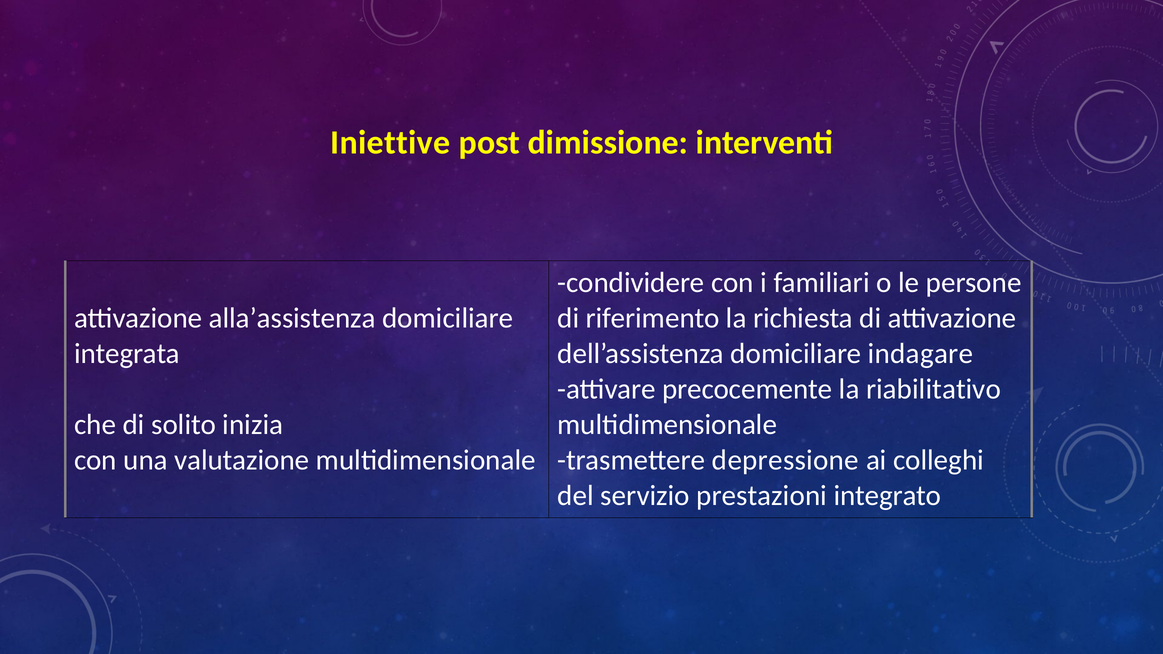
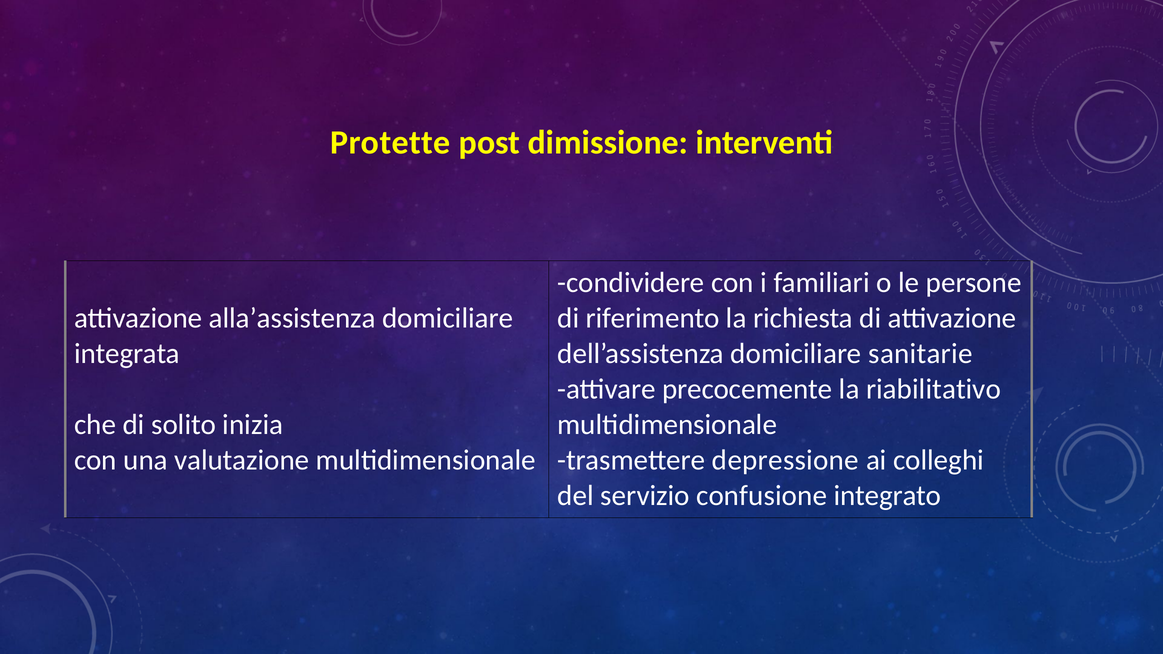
Iniettive: Iniettive -> Protette
indagare: indagare -> sanitarie
prestazioni: prestazioni -> confusione
